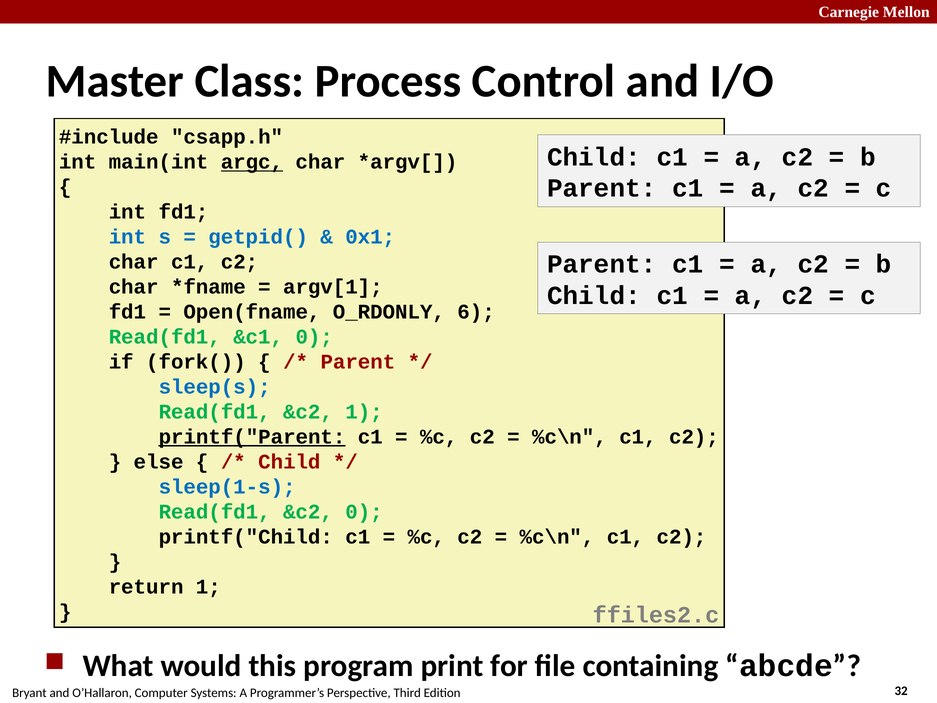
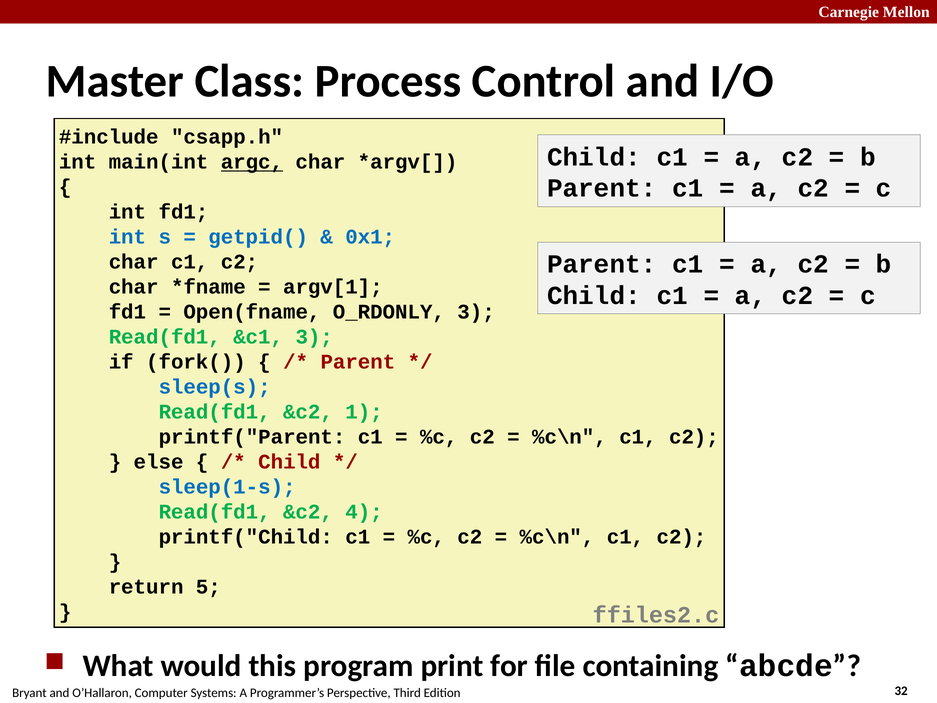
O_RDONLY 6: 6 -> 3
&c1 0: 0 -> 3
printf("Parent underline: present -> none
&c2 0: 0 -> 4
return 1: 1 -> 5
